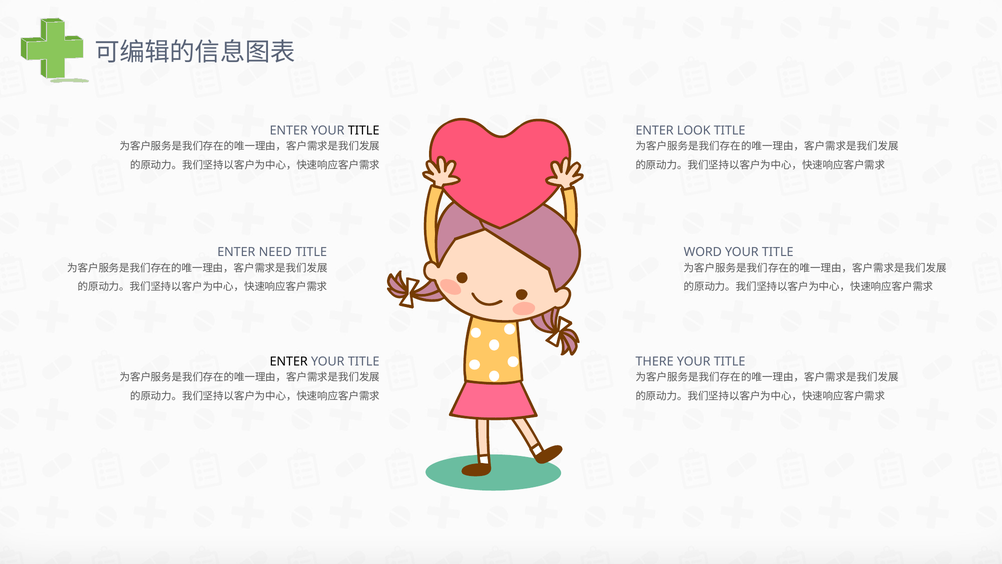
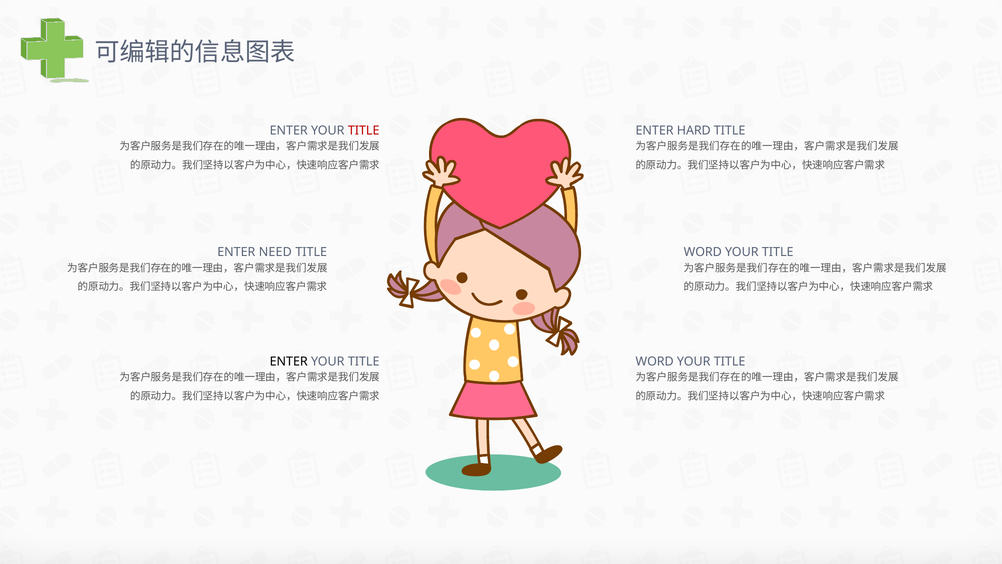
TITLE at (364, 131) colour: black -> red
LOOK: LOOK -> HARD
THERE at (655, 361): THERE -> WORD
